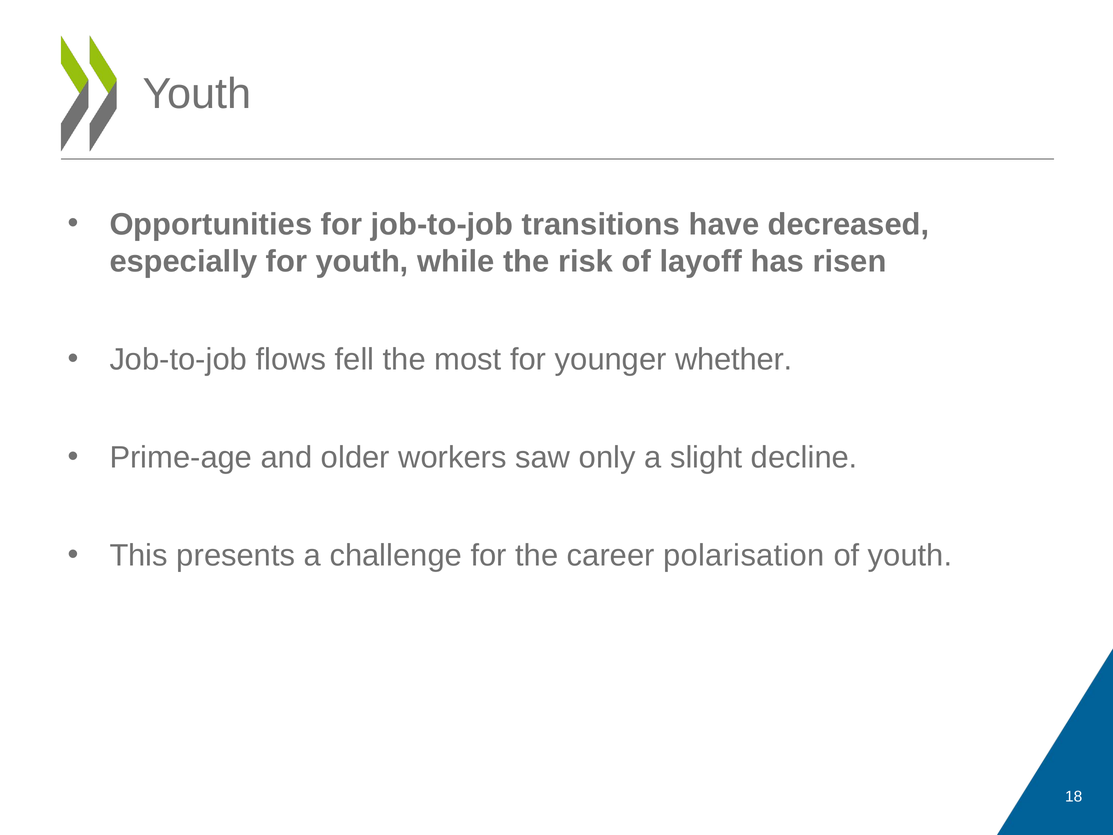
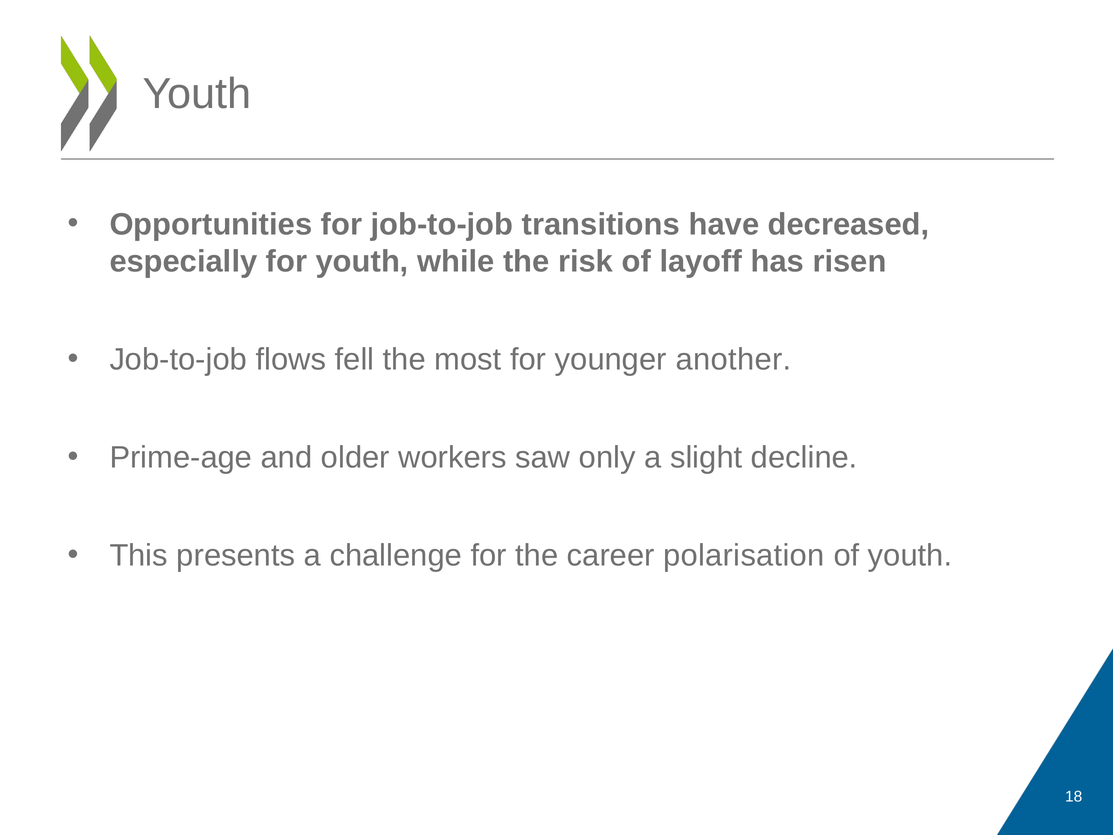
whether: whether -> another
